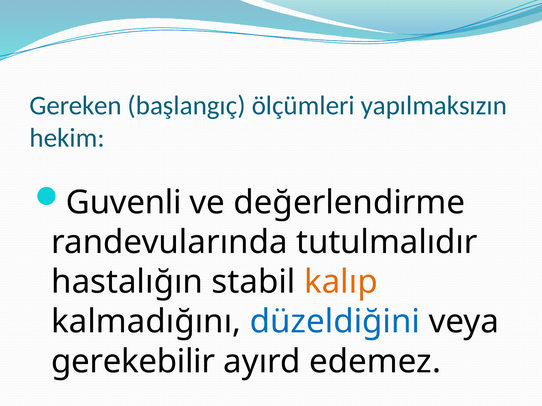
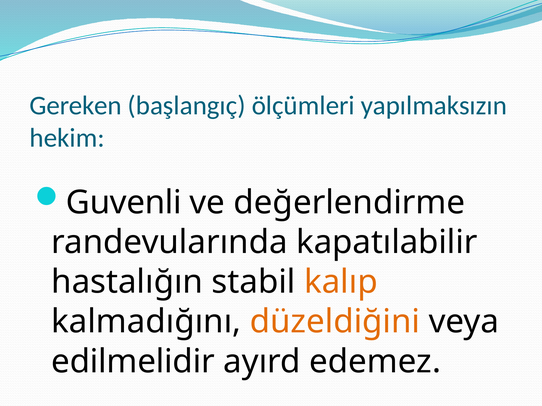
tutulmalıdır: tutulmalıdır -> kapatılabilir
düzeldiğini colour: blue -> orange
gerekebilir: gerekebilir -> edilmelidir
